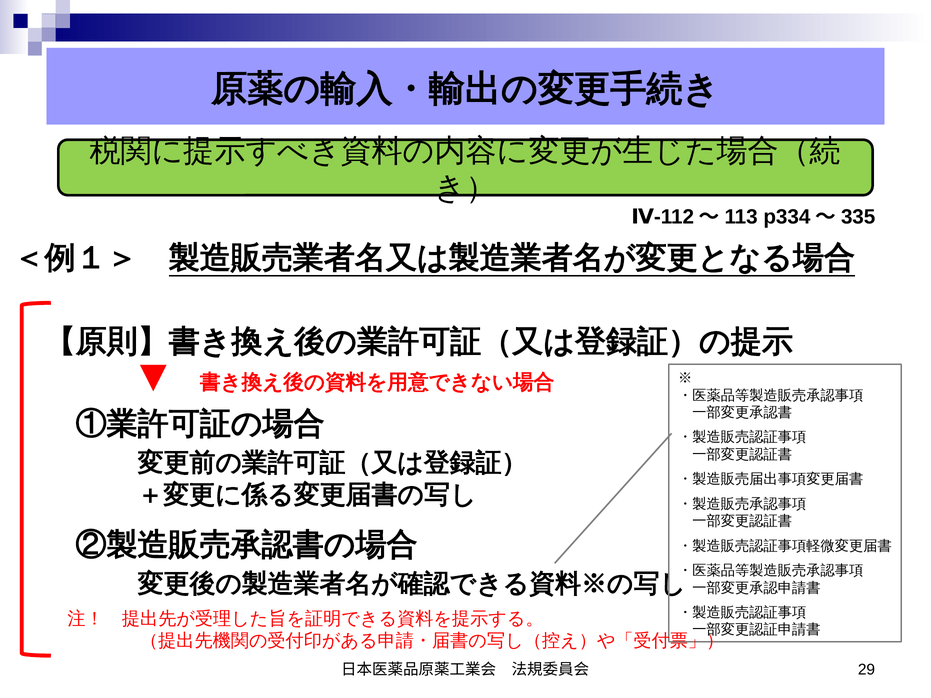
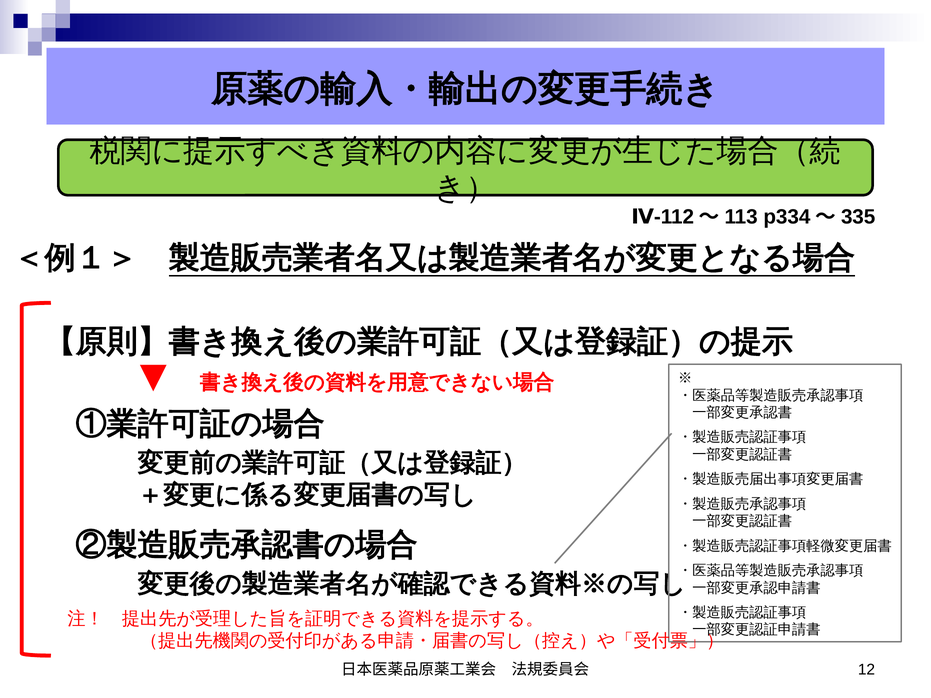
29: 29 -> 12
